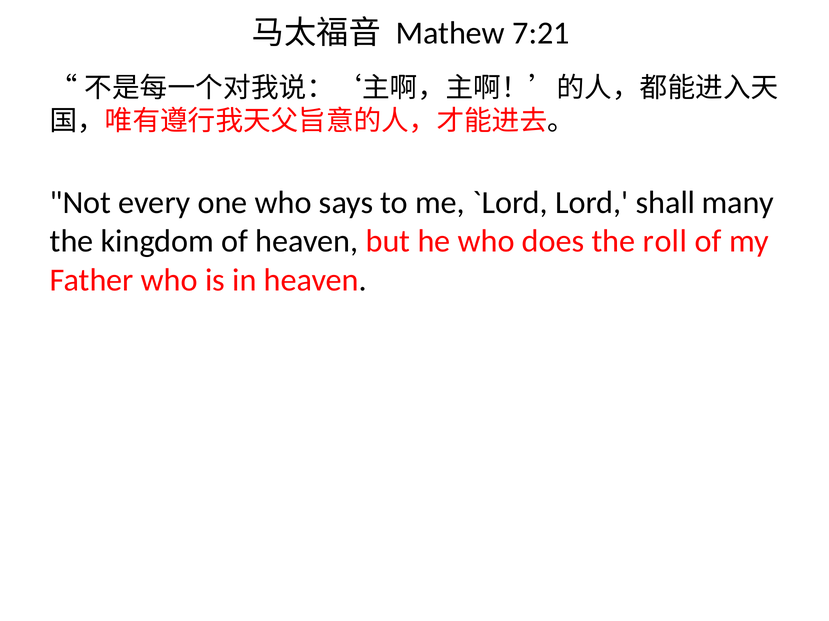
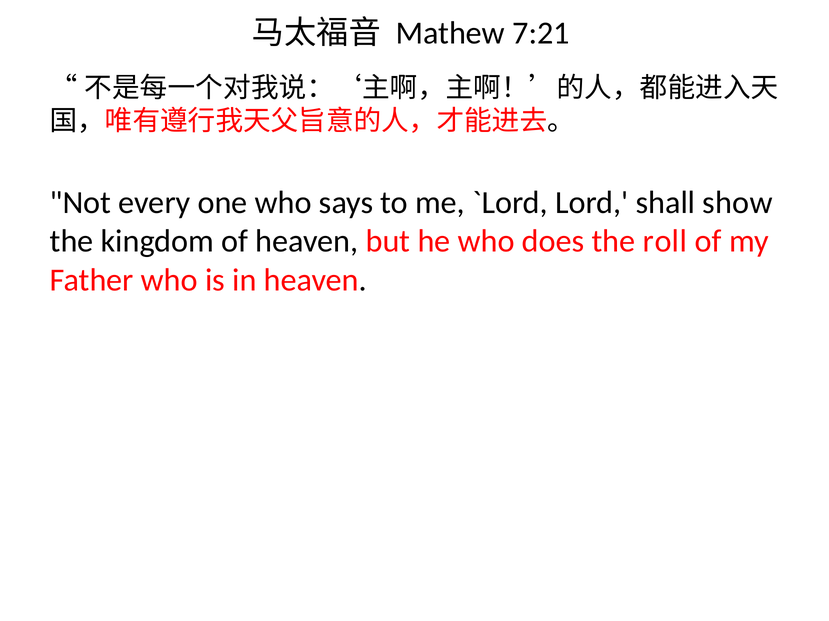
many: many -> show
